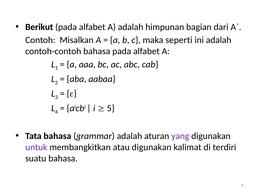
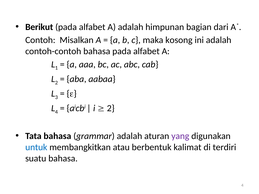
seperti: seperti -> kosong
5 at (111, 108): 5 -> 2
untuk colour: purple -> blue
atau digunakan: digunakan -> berbentuk
